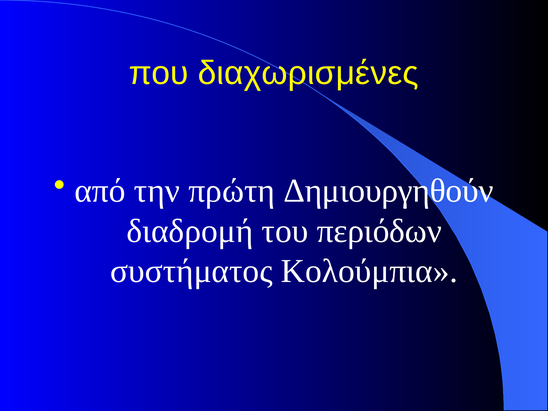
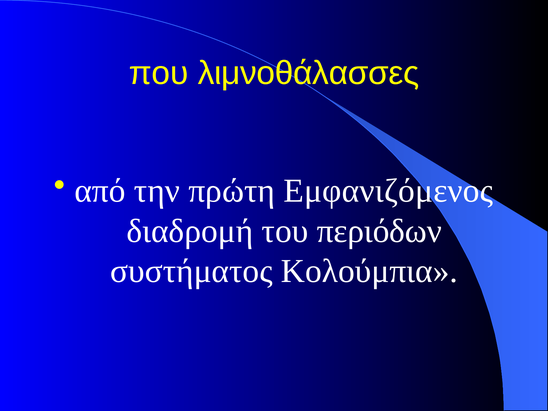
διαχωρισμένες: διαχωρισμένες -> λιμνοθάλασσες
Δημιουργηθούν: Δημιουργηθούν -> Εμφανιζόμενος
